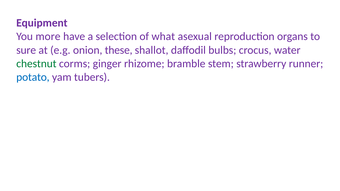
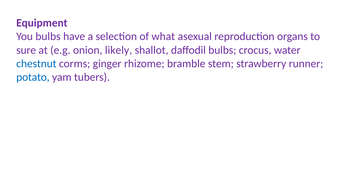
You more: more -> bulbs
these: these -> likely
chestnut colour: green -> blue
